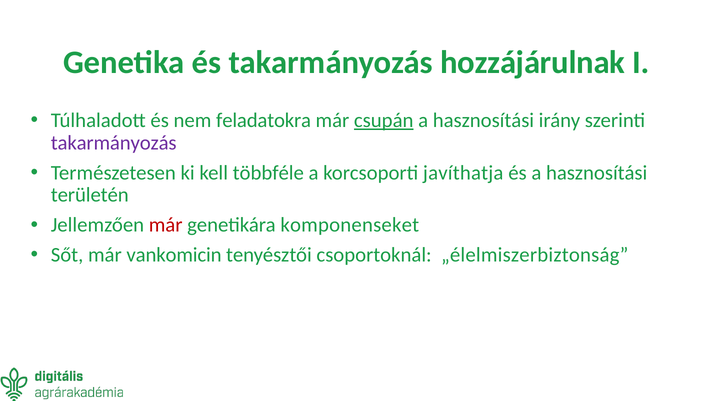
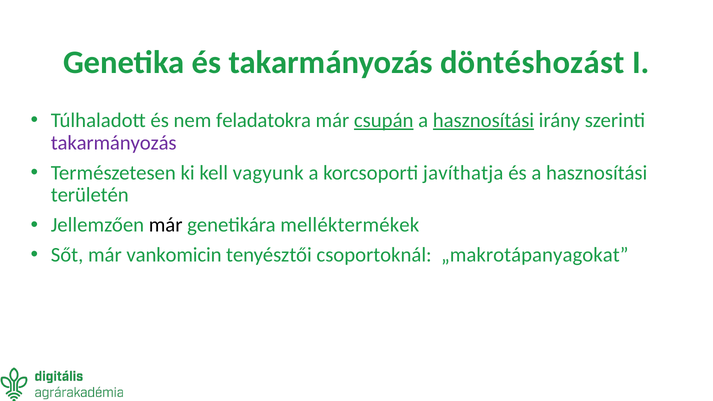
hozzájárulnak: hozzájárulnak -> döntéshozást
hasznosítási at (483, 120) underline: none -> present
többféle: többféle -> vagyunk
már at (166, 225) colour: red -> black
komponenseket: komponenseket -> melléktermékek
„élelmiszerbiztonság: „élelmiszerbiztonság -> „makrotápanyagokat
